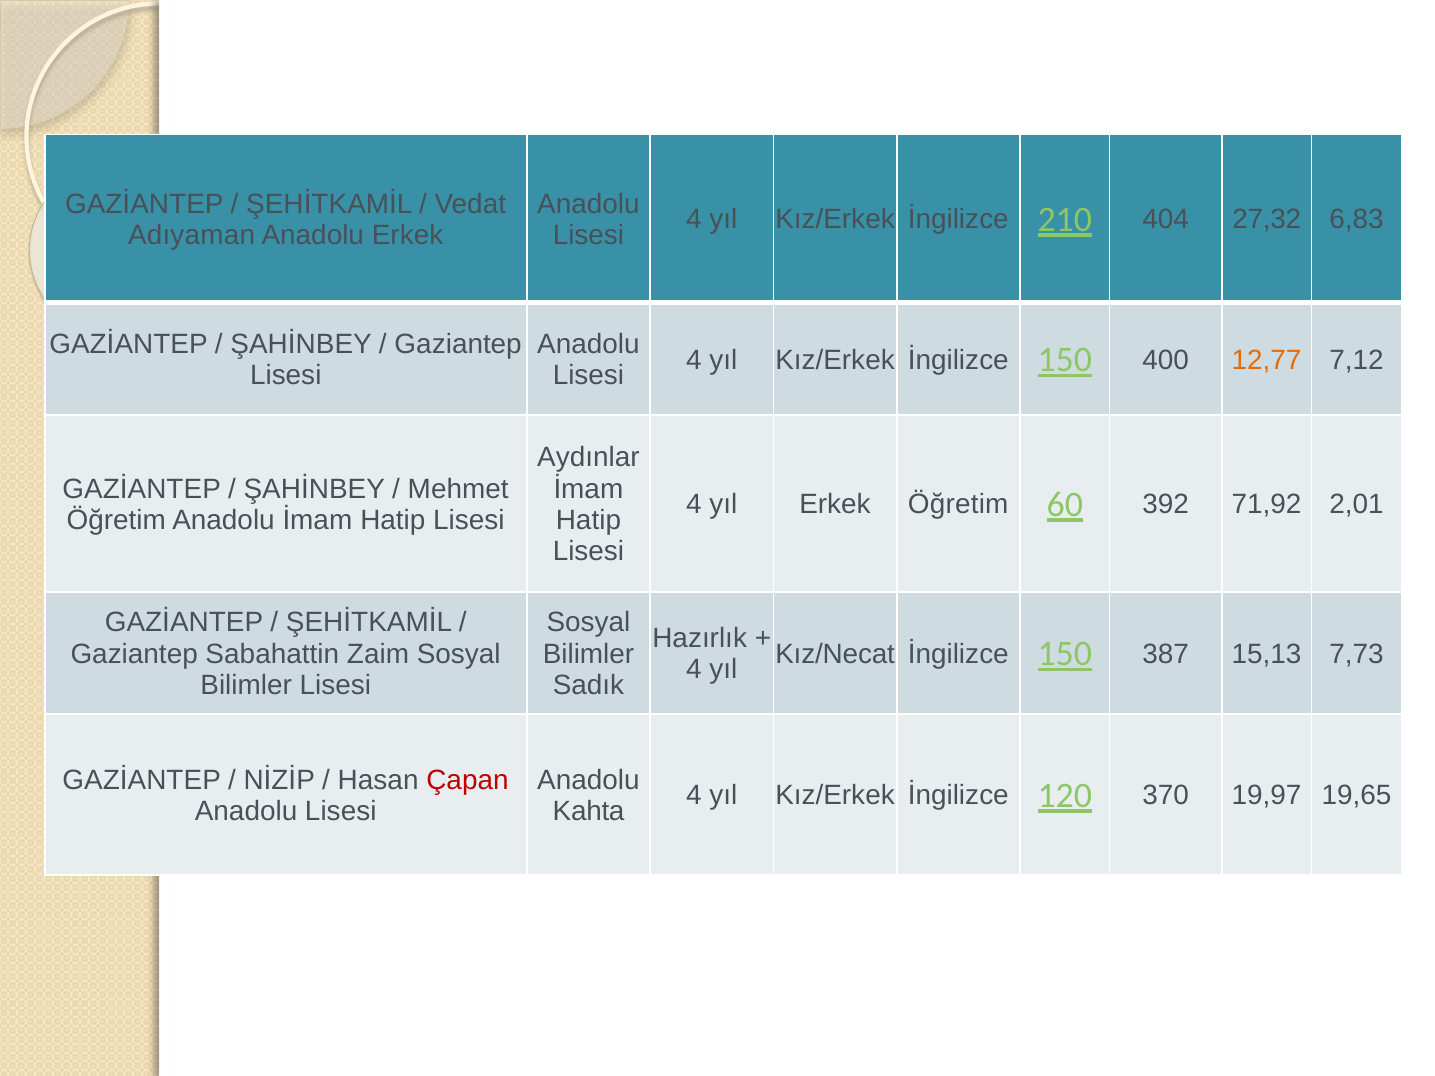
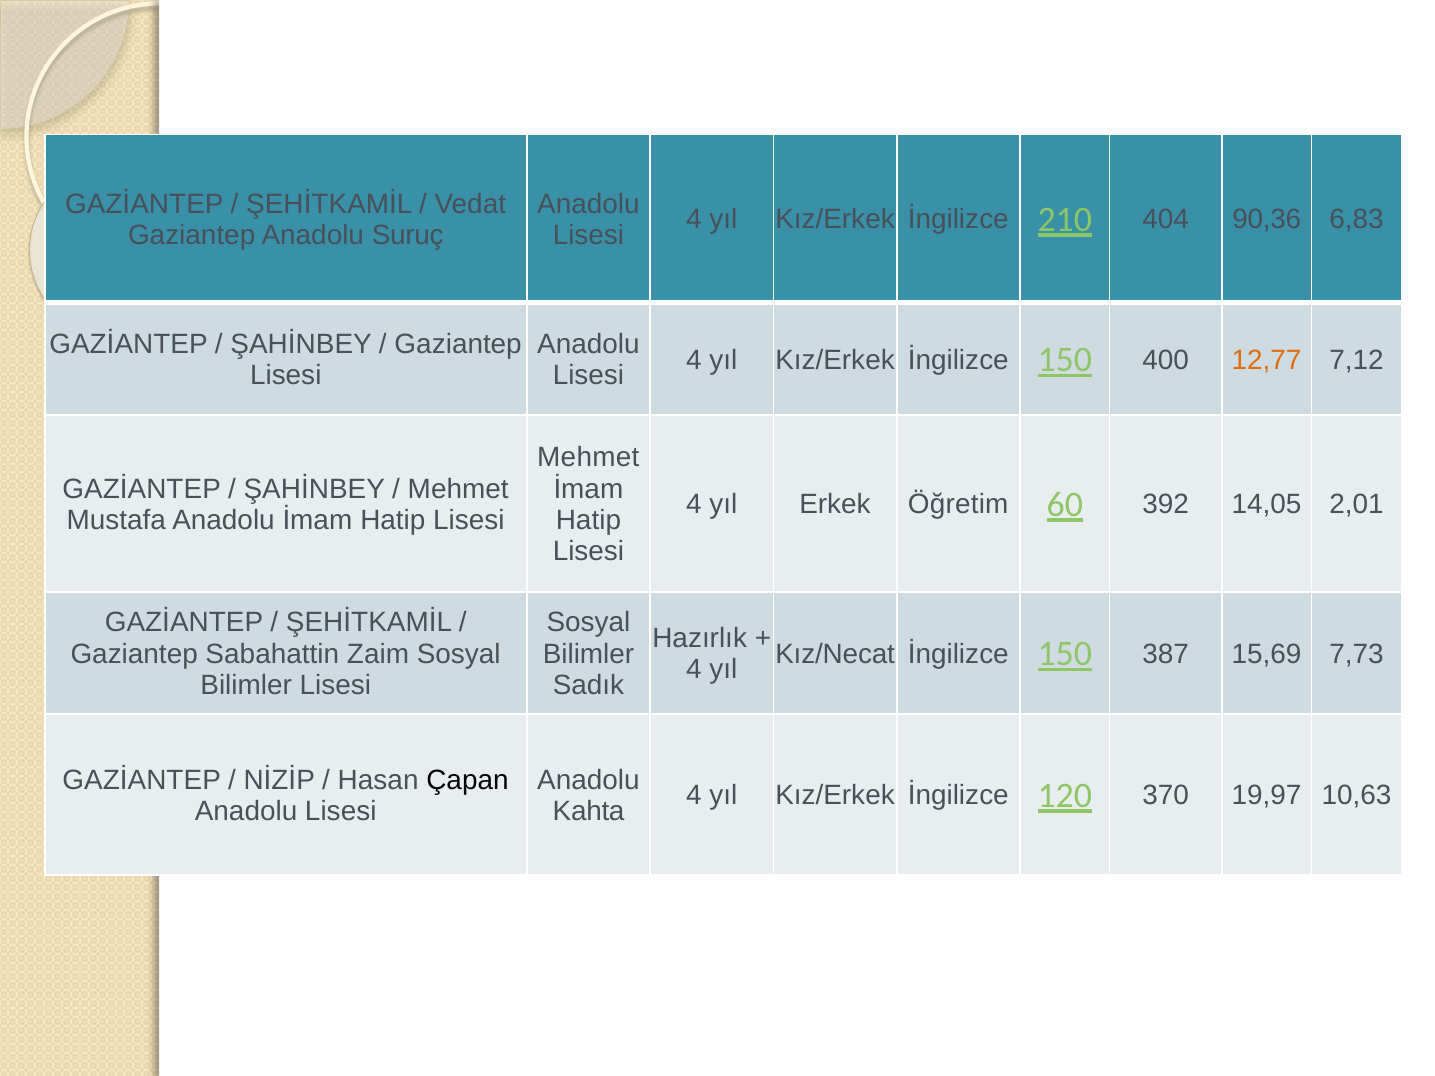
27,32: 27,32 -> 90,36
Adıyaman at (192, 235): Adıyaman -> Gaziantep
Anadolu Erkek: Erkek -> Suruç
Aydınlar at (588, 458): Aydınlar -> Mehmet
71,92: 71,92 -> 14,05
Öğretim at (116, 520): Öğretim -> Mustafa
15,13: 15,13 -> 15,69
Çapan colour: red -> black
19,65: 19,65 -> 10,63
